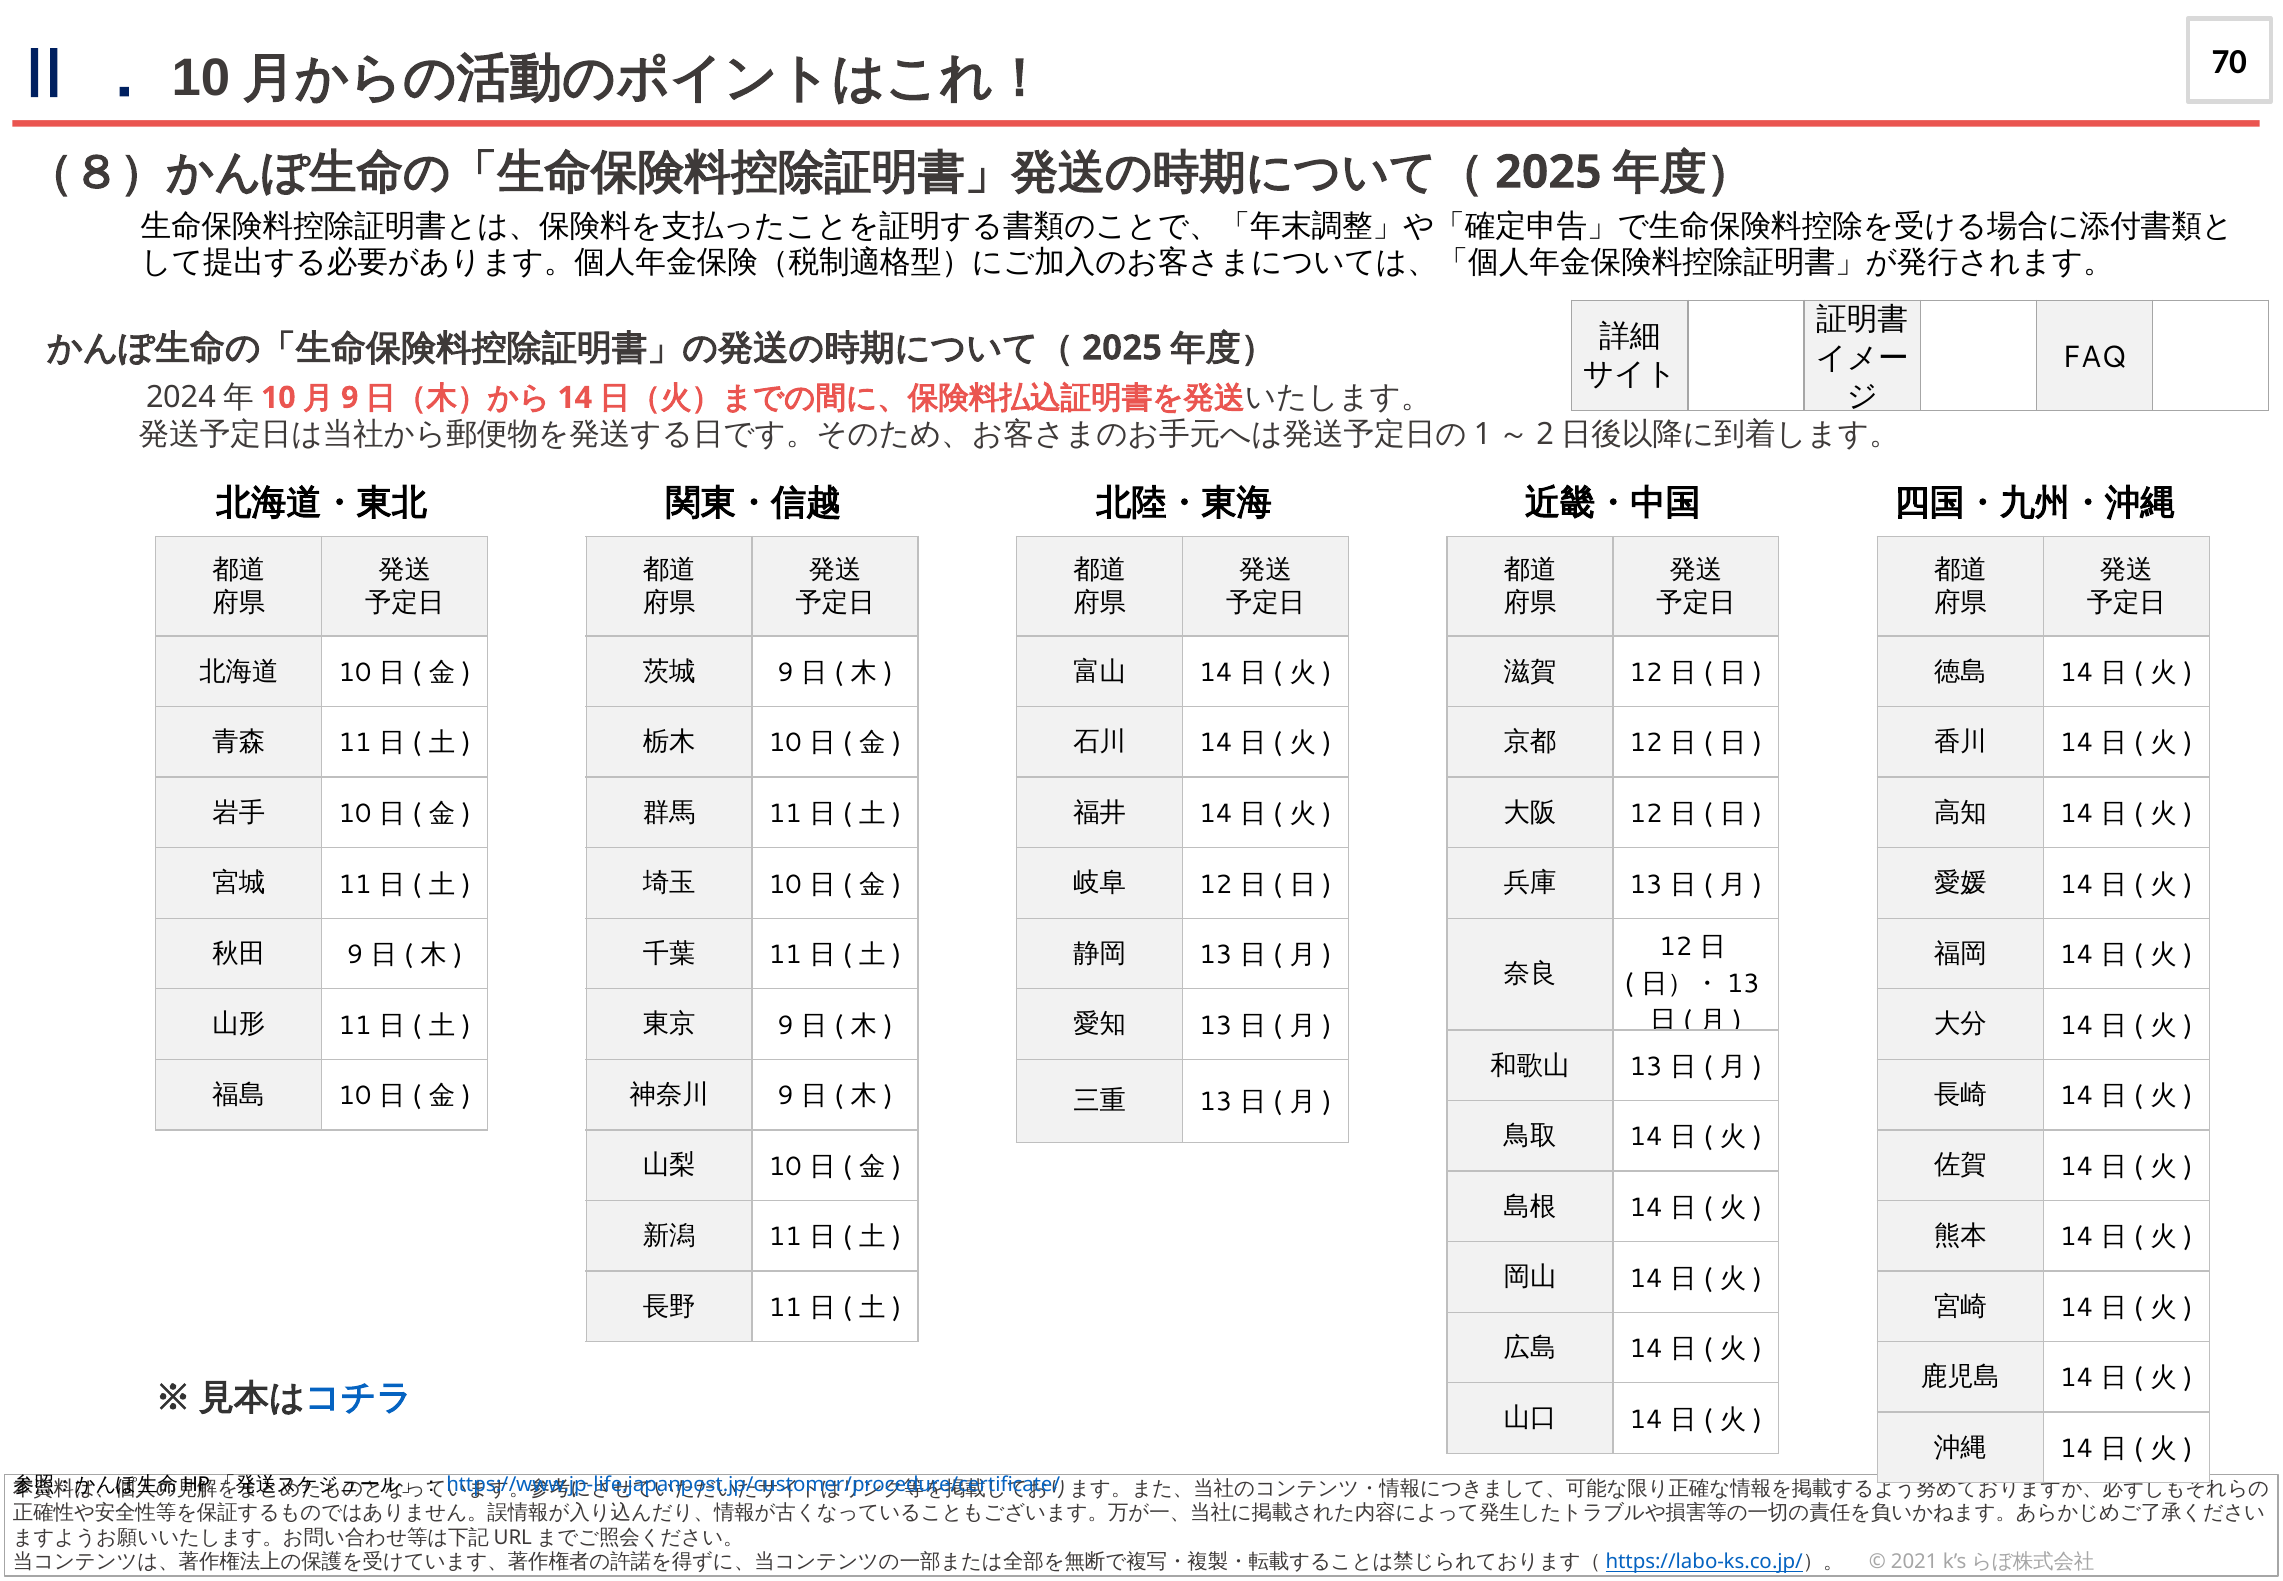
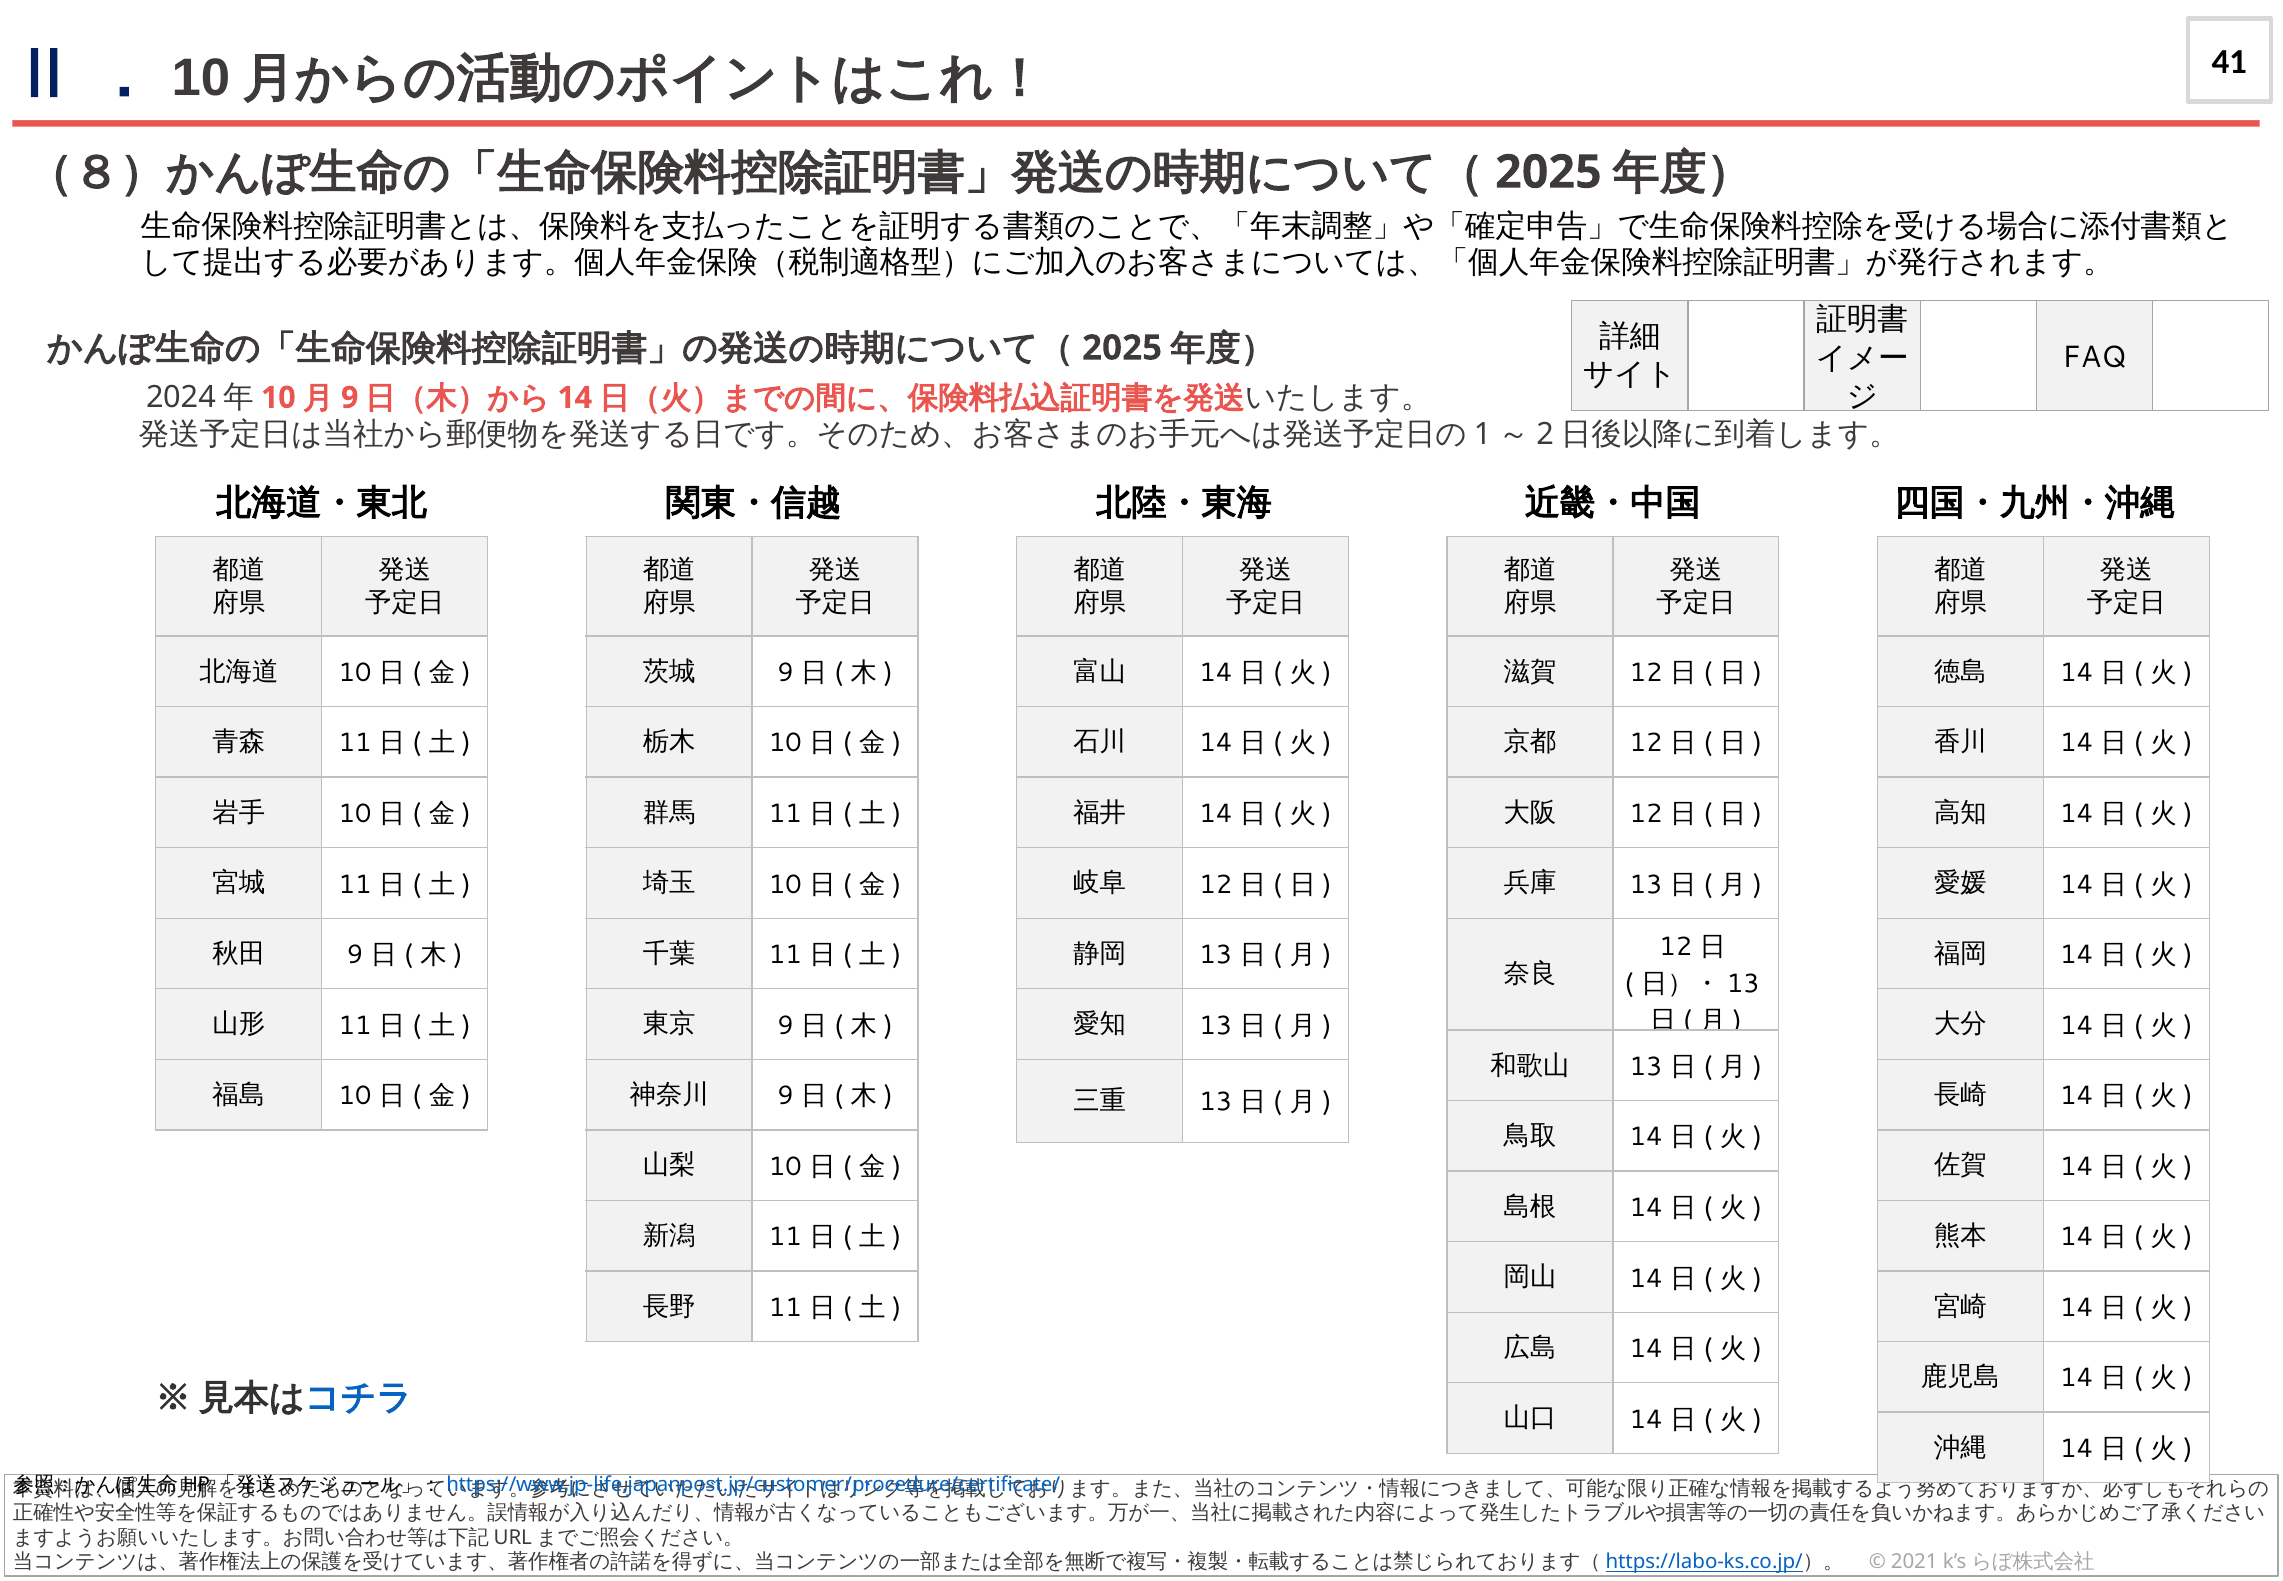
70: 70 -> 41
